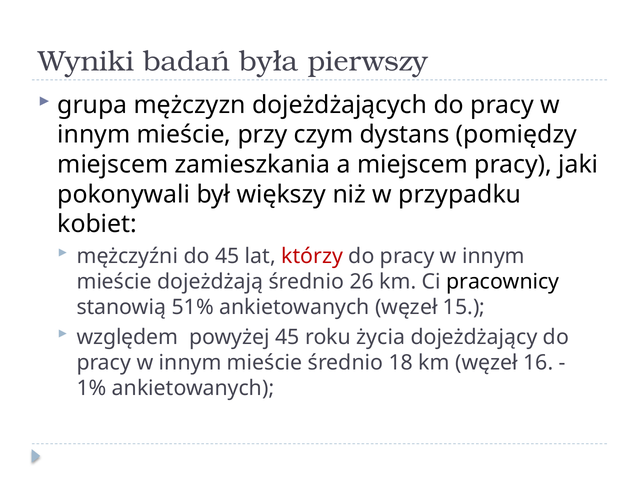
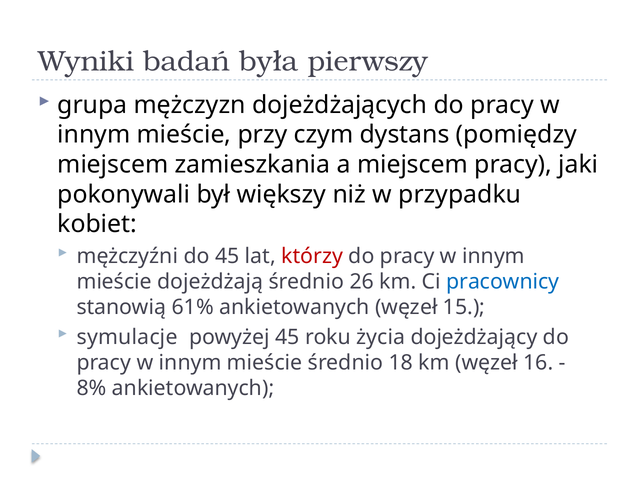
pracownicy colour: black -> blue
51%: 51% -> 61%
względem: względem -> symulacje
1%: 1% -> 8%
